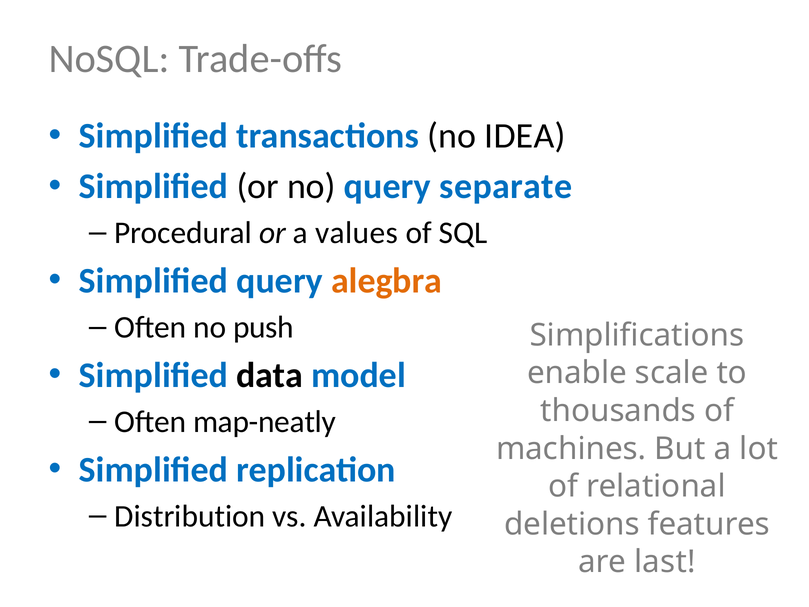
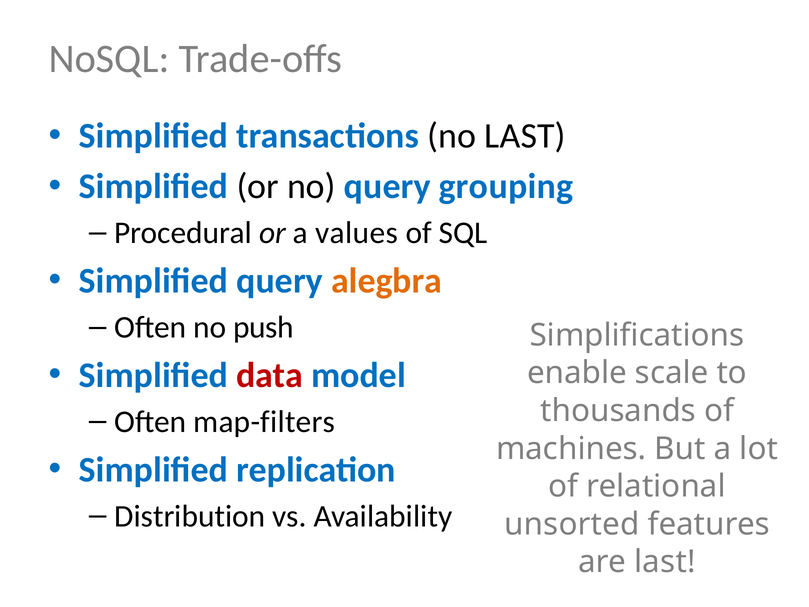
no IDEA: IDEA -> LAST
separate: separate -> grouping
data colour: black -> red
map-neatly: map-neatly -> map-filters
deletions: deletions -> unsorted
